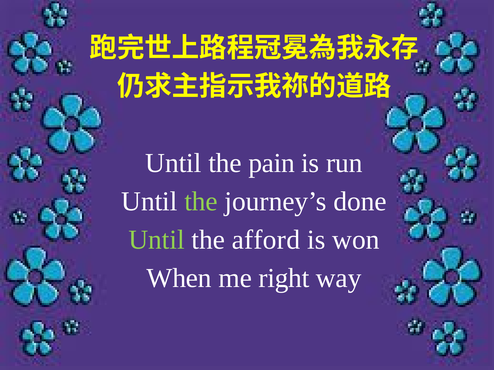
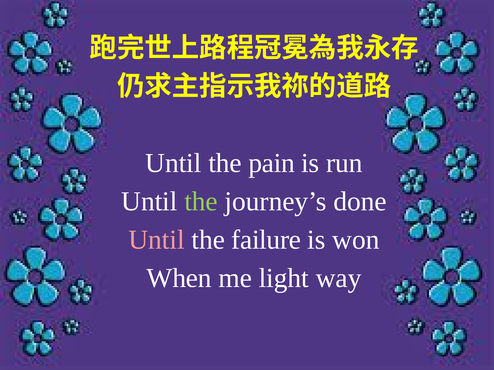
Until at (157, 240) colour: light green -> pink
afford: afford -> failure
right: right -> light
